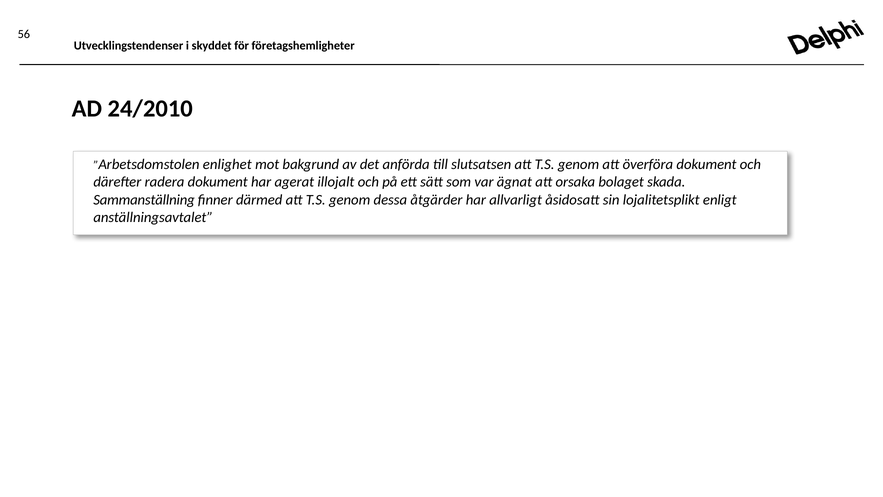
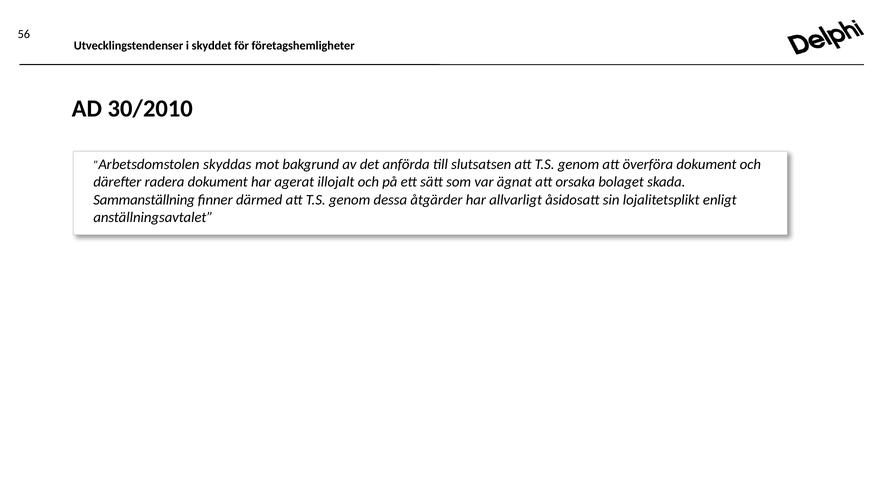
24/2010: 24/2010 -> 30/2010
enlighet: enlighet -> skyddas
